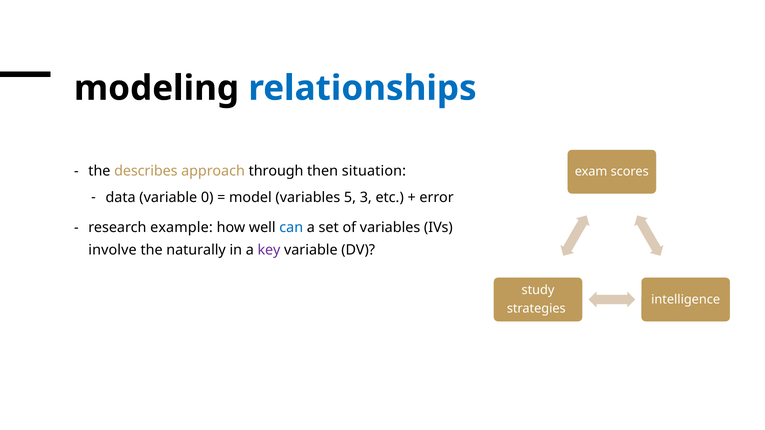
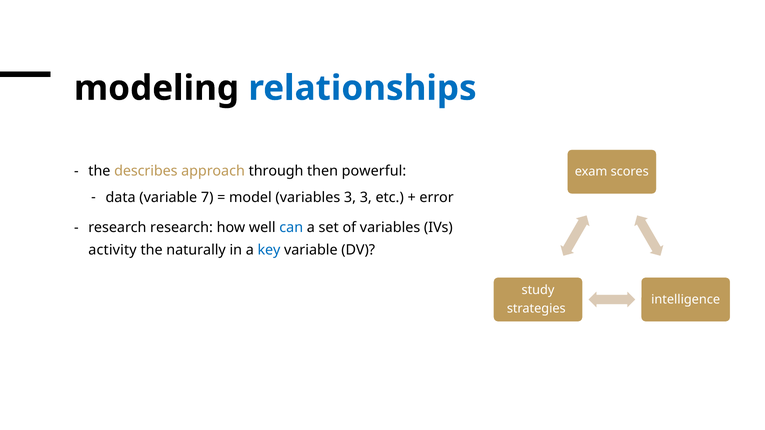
situation: situation -> powerful
0: 0 -> 7
variables 5: 5 -> 3
research example: example -> research
involve: involve -> activity
key colour: purple -> blue
